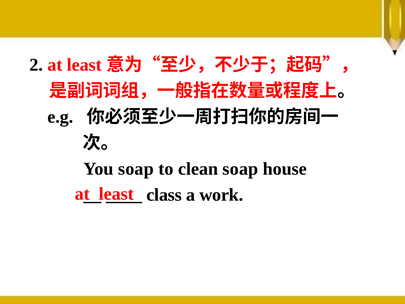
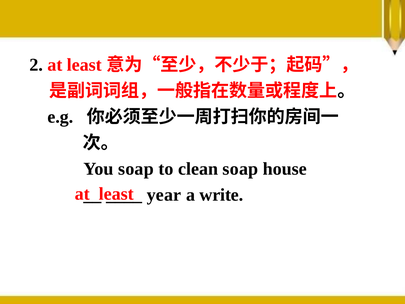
class: class -> year
work: work -> write
